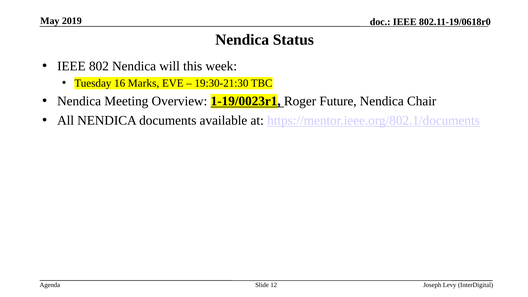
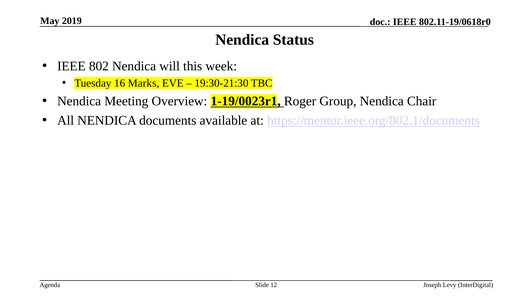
Future: Future -> Group
